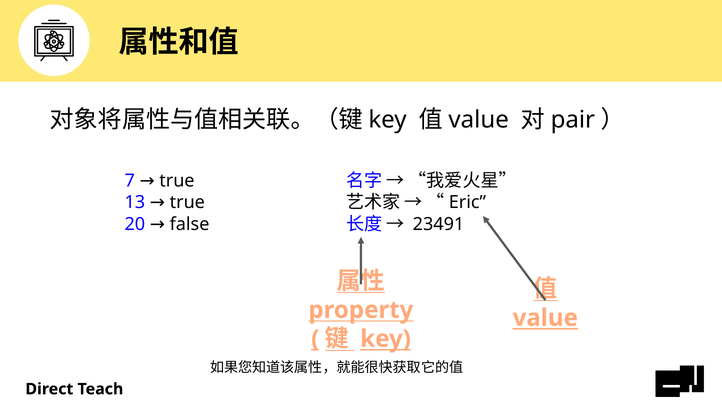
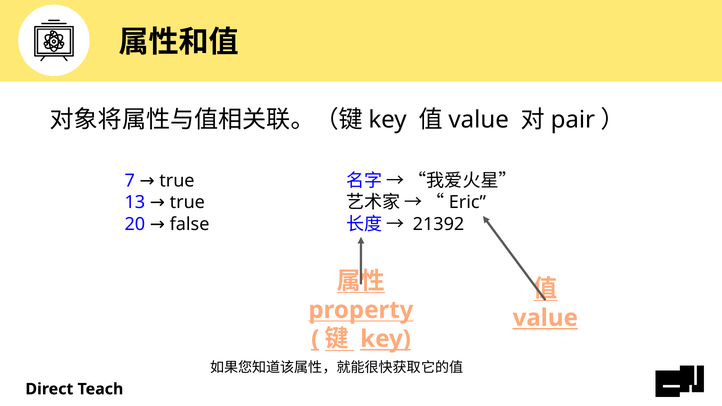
23491: 23491 -> 21392
